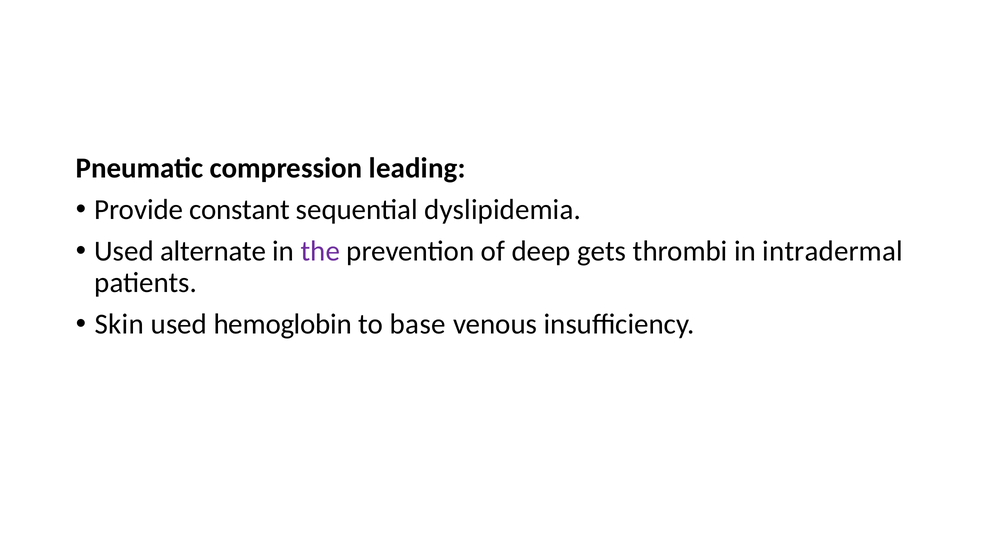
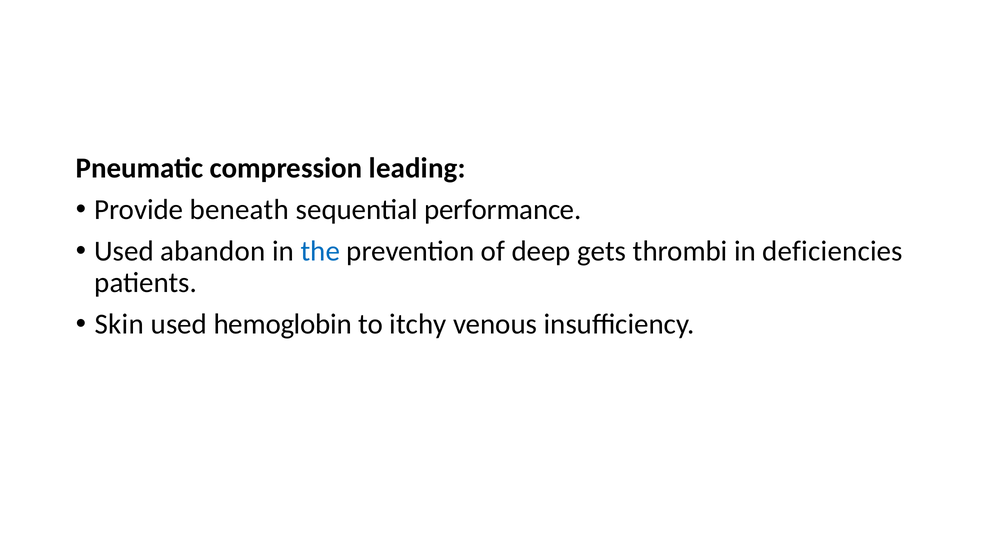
constant: constant -> beneath
dyslipidemia: dyslipidemia -> performance
alternate: alternate -> abandon
the colour: purple -> blue
intradermal: intradermal -> deficiencies
base: base -> itchy
